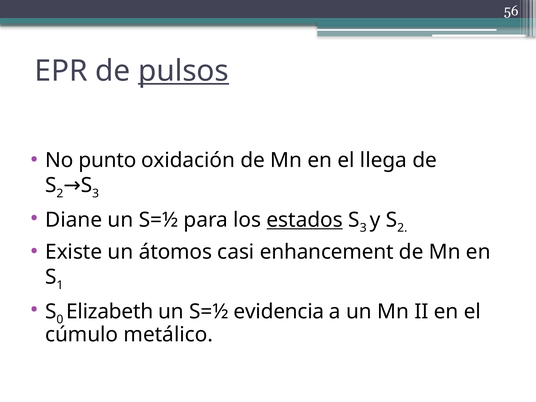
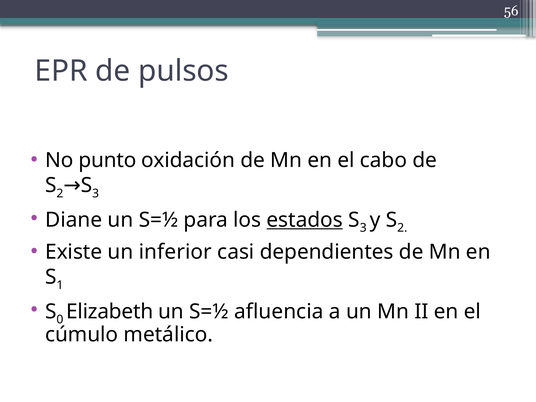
pulsos underline: present -> none
llega: llega -> cabo
átomos: átomos -> inferior
enhancement: enhancement -> dependientes
evidencia: evidencia -> afluencia
